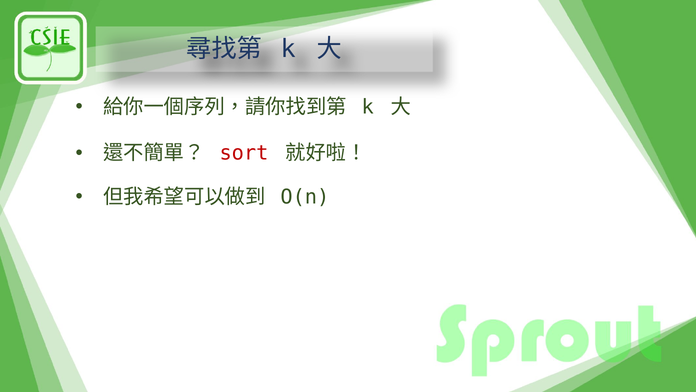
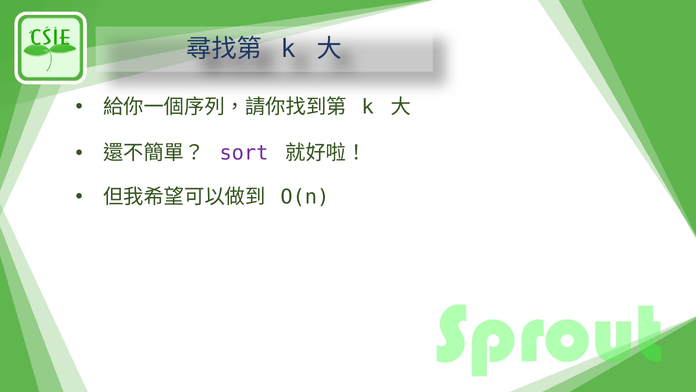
sort colour: red -> purple
